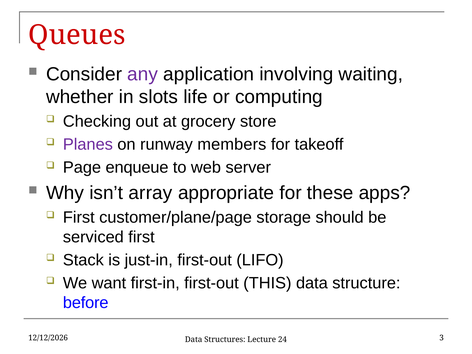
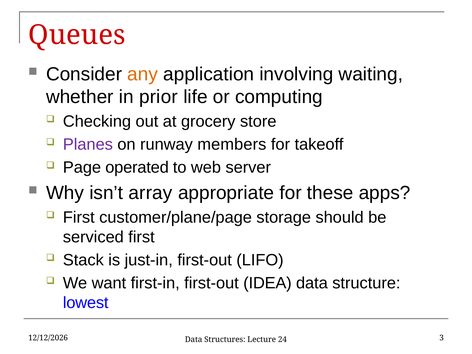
any colour: purple -> orange
slots: slots -> prior
enqueue: enqueue -> operated
THIS: THIS -> IDEA
before: before -> lowest
